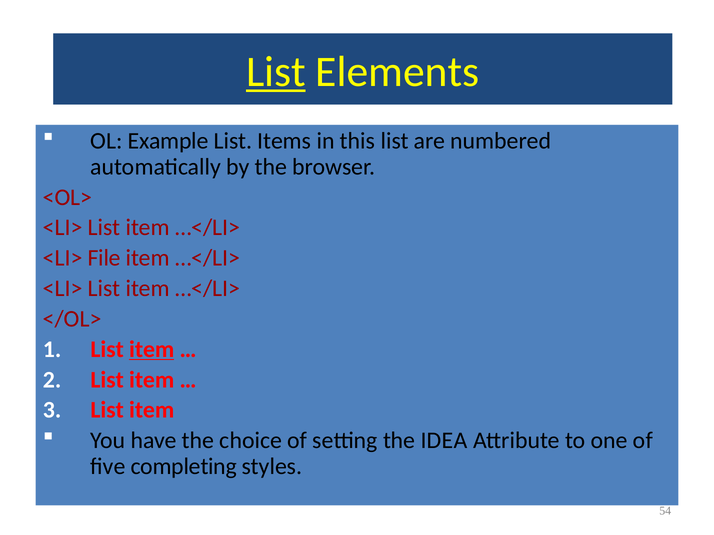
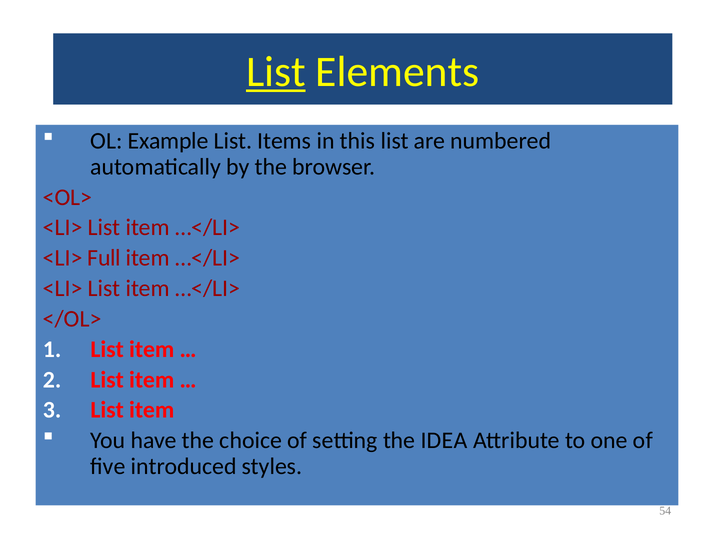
File: File -> Full
item at (152, 350) underline: present -> none
completing: completing -> introduced
